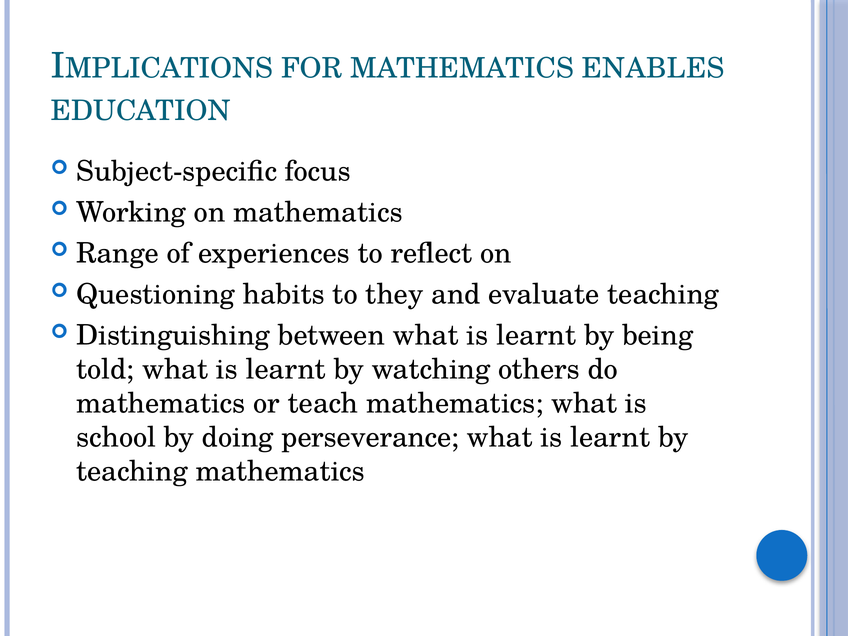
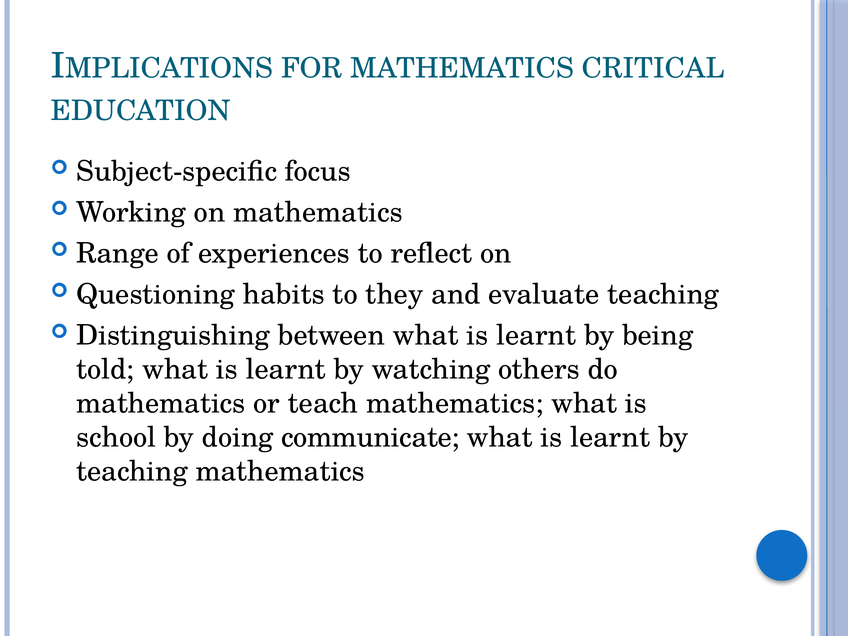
ENABLES: ENABLES -> CRITICAL
perseverance: perseverance -> communicate
